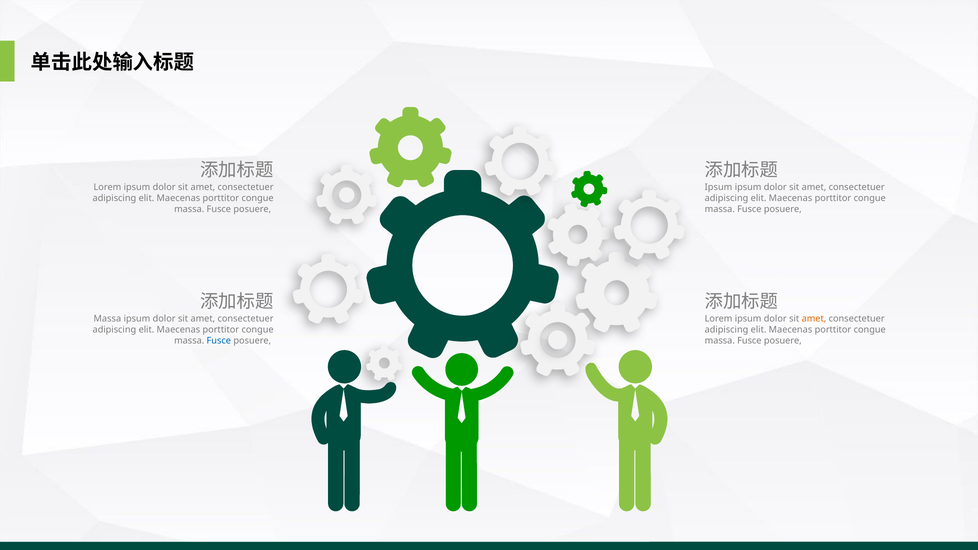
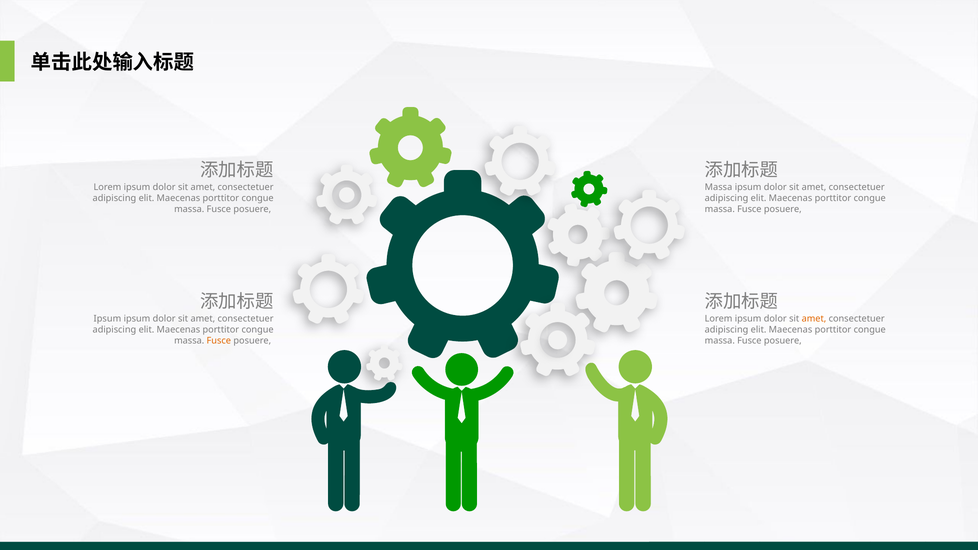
Ipsum at (719, 187): Ipsum -> Massa
Massa at (107, 319): Massa -> Ipsum
Fusce at (219, 341) colour: blue -> orange
